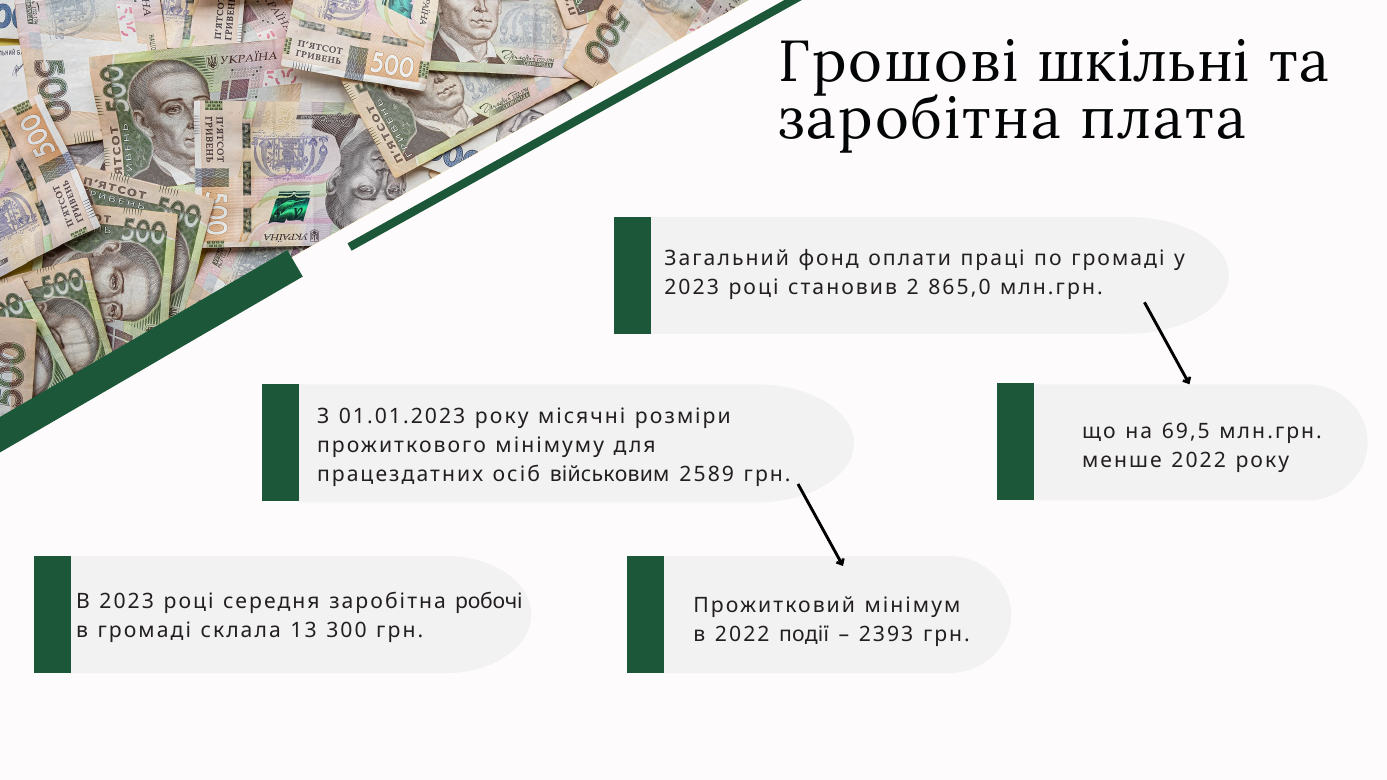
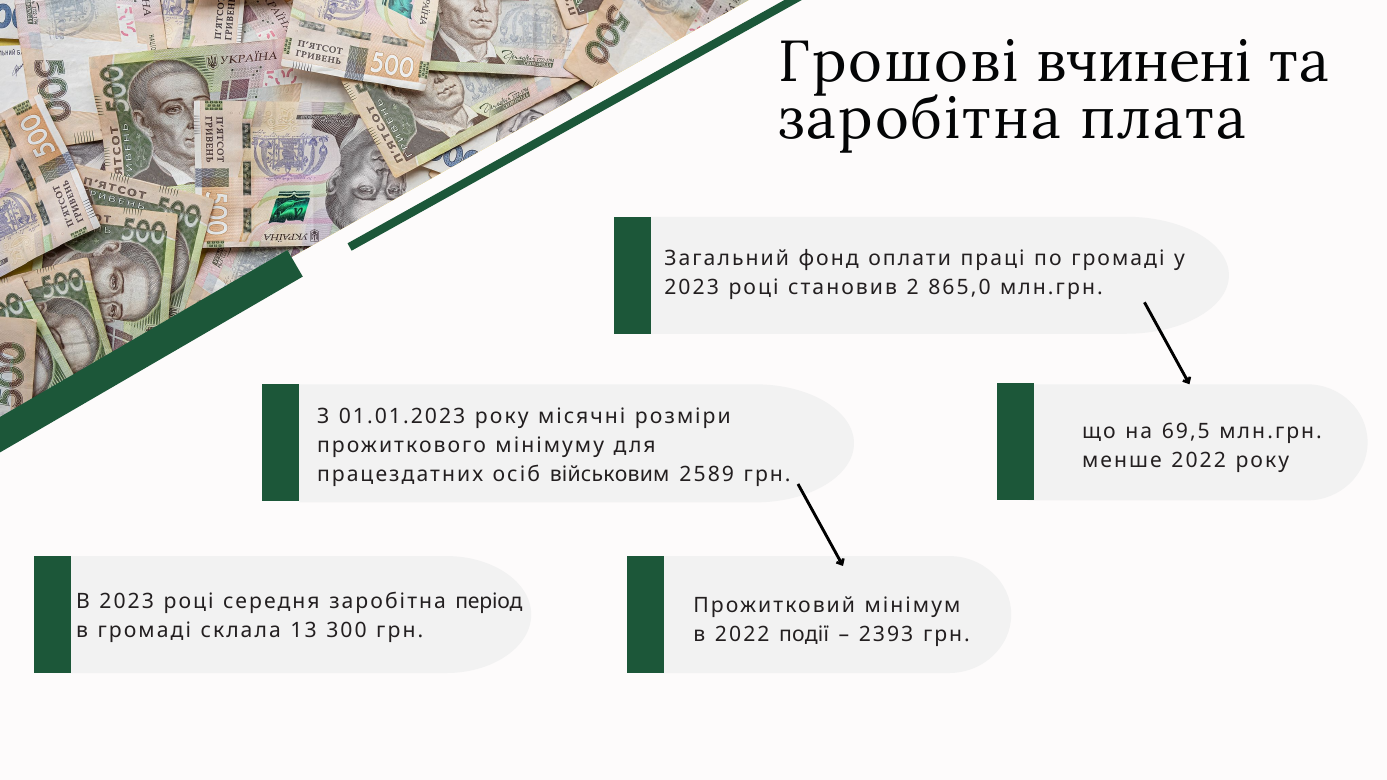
шкільні: шкільні -> вчинені
робочі: робочі -> період
